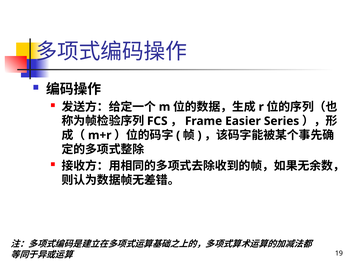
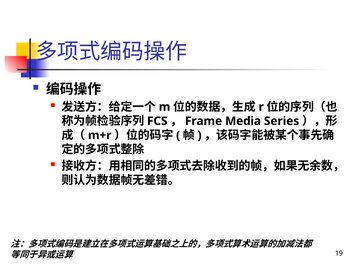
Easier: Easier -> Media
